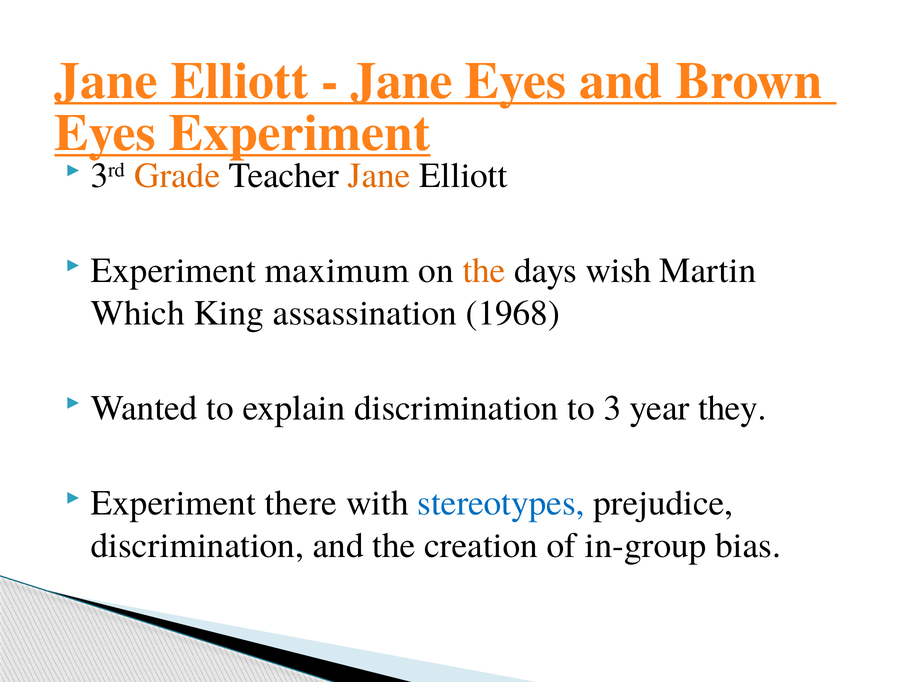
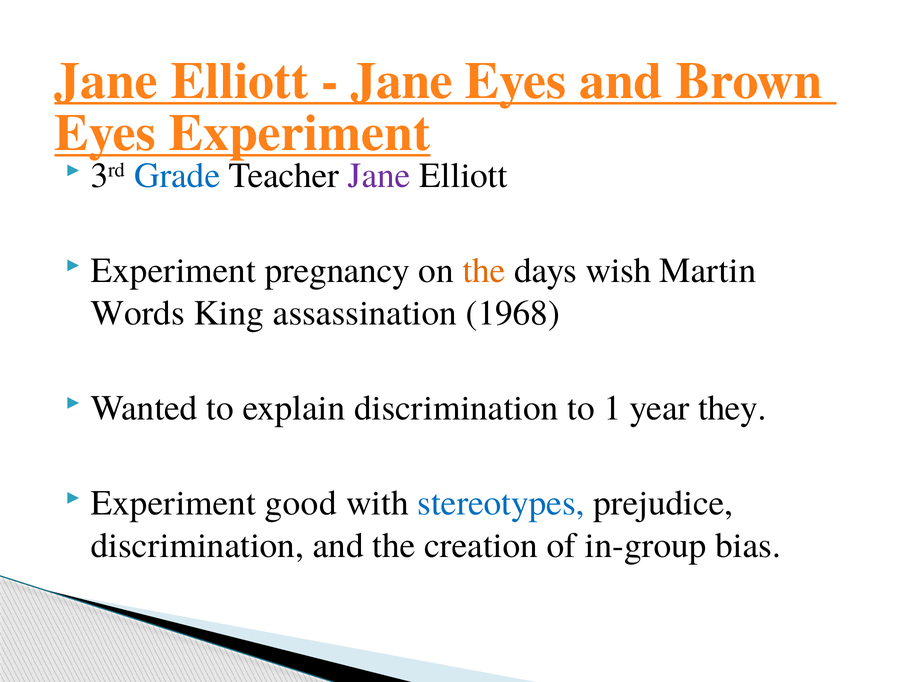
Grade colour: orange -> blue
Jane at (379, 175) colour: orange -> purple
maximum: maximum -> pregnancy
Which: Which -> Words
3: 3 -> 1
there: there -> good
